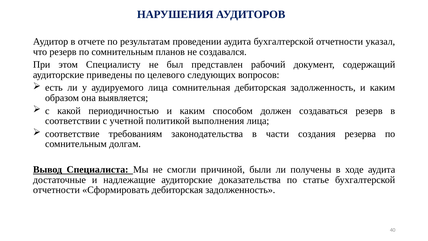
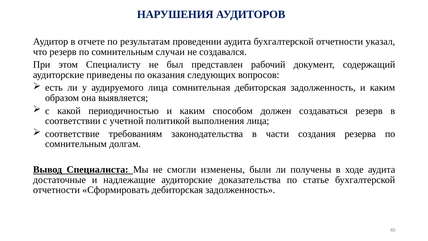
планов: планов -> случаи
целевого: целевого -> оказания
причиной: причиной -> изменены
